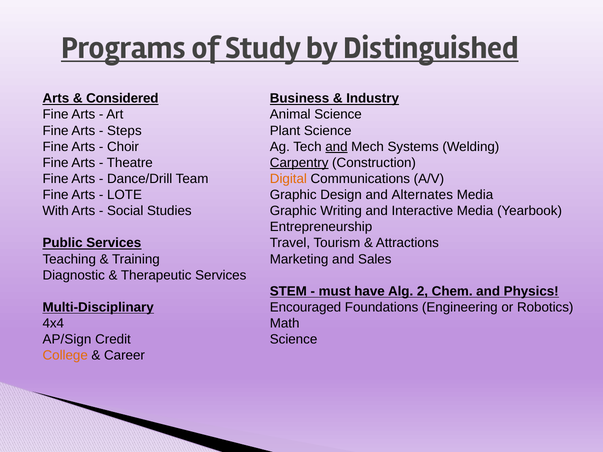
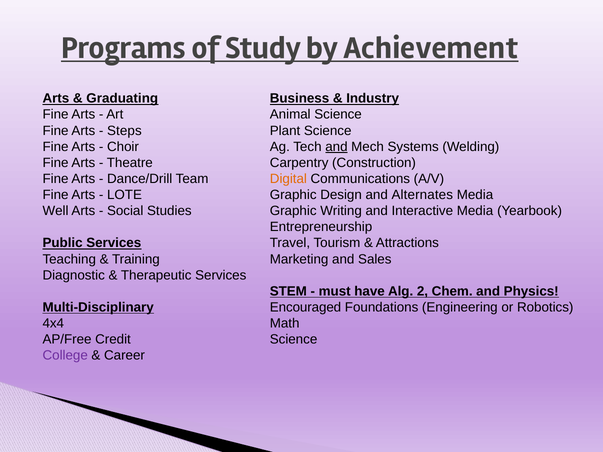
Distinguished: Distinguished -> Achievement
Considered: Considered -> Graduating
Carpentry underline: present -> none
With: With -> Well
AP/Sign: AP/Sign -> AP/Free
College colour: orange -> purple
